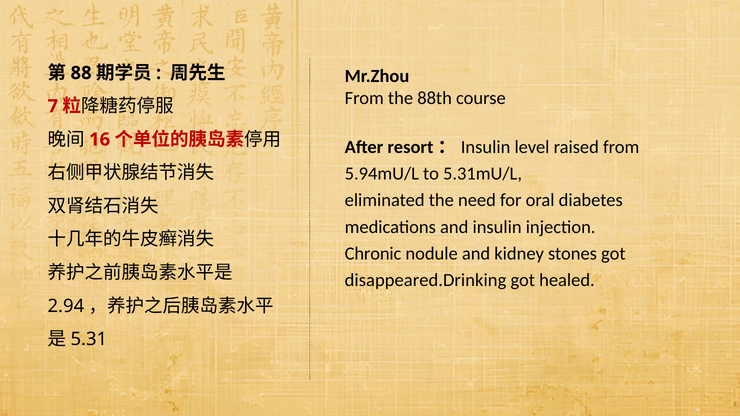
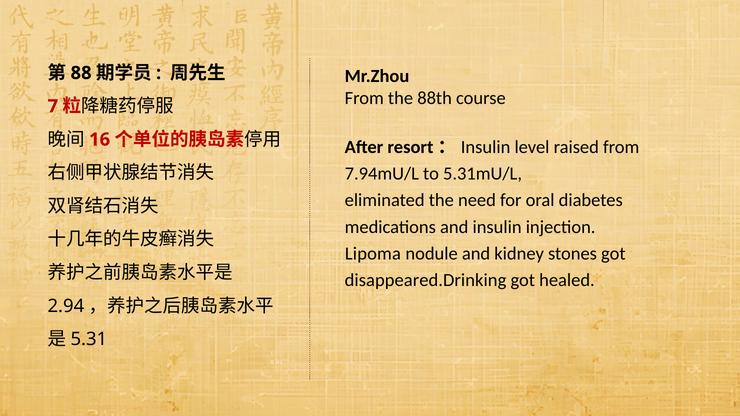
5.94mU/L: 5.94mU/L -> 7.94mU/L
Chronic: Chronic -> Lipoma
